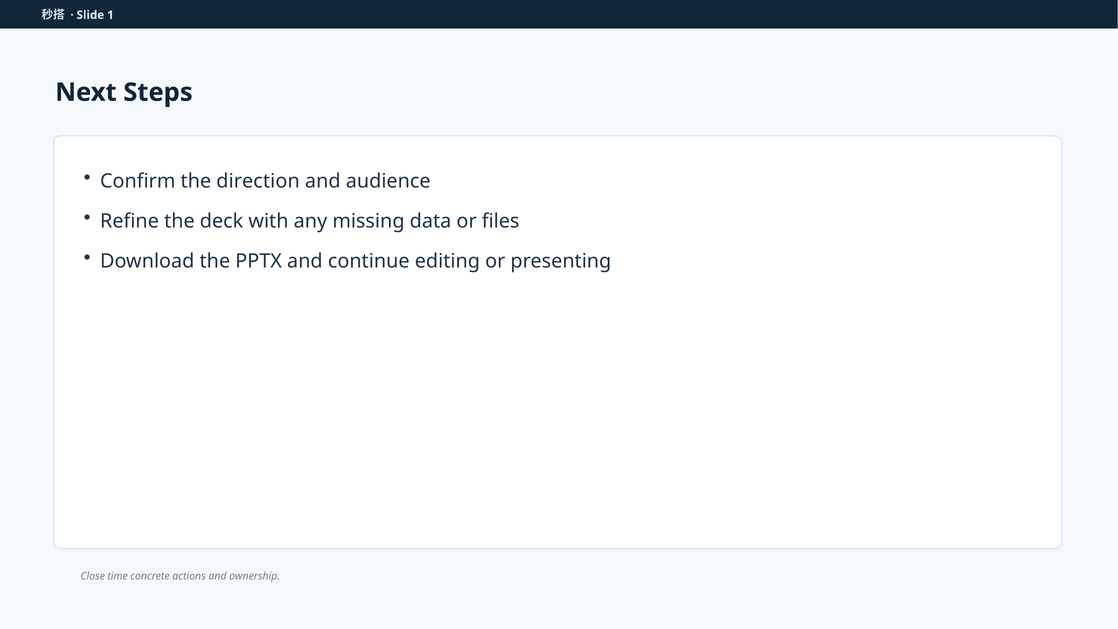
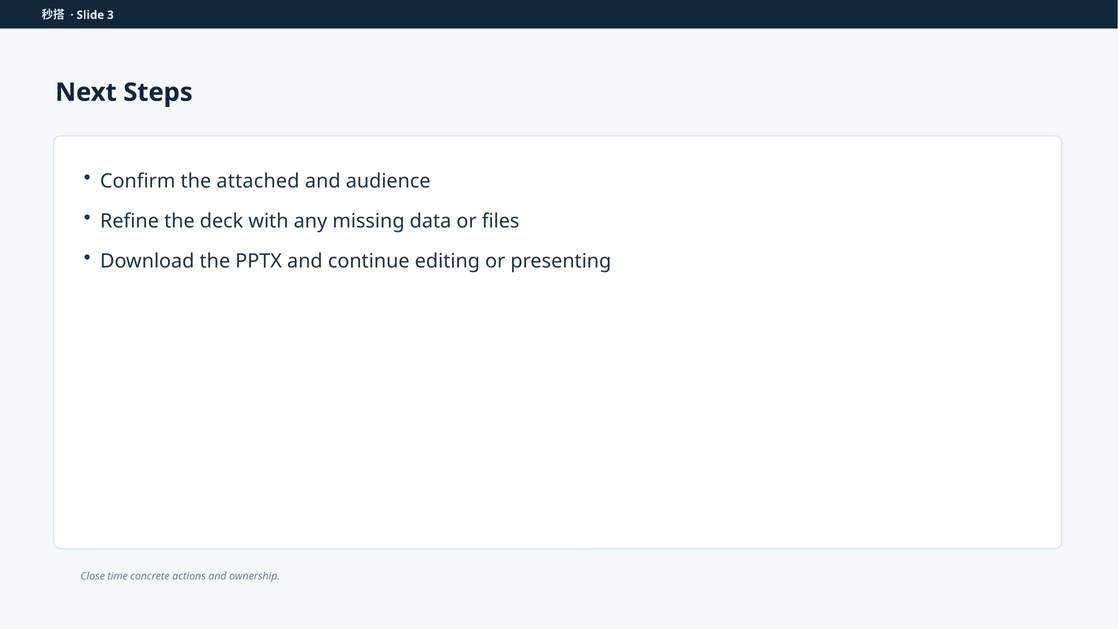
1: 1 -> 3
direction: direction -> attached
